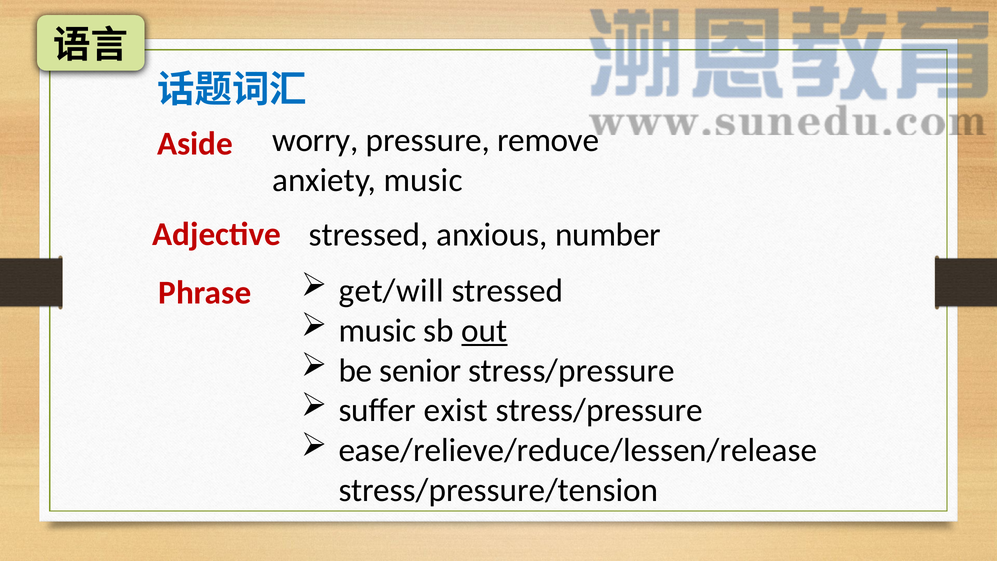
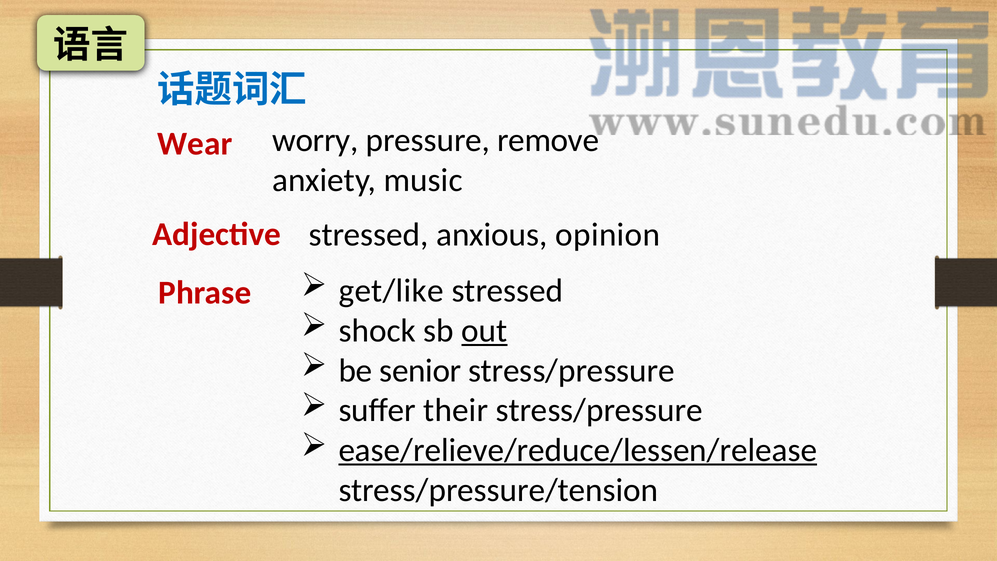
Aside: Aside -> Wear
number: number -> opinion
get/will: get/will -> get/like
music at (377, 331): music -> shock
exist: exist -> their
ease/relieve/reduce/lessen/release underline: none -> present
